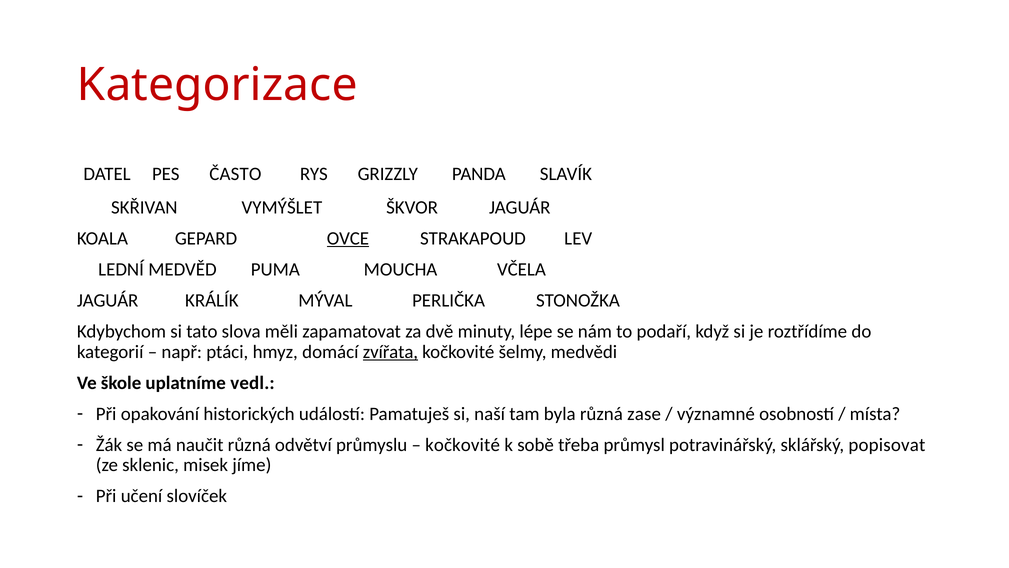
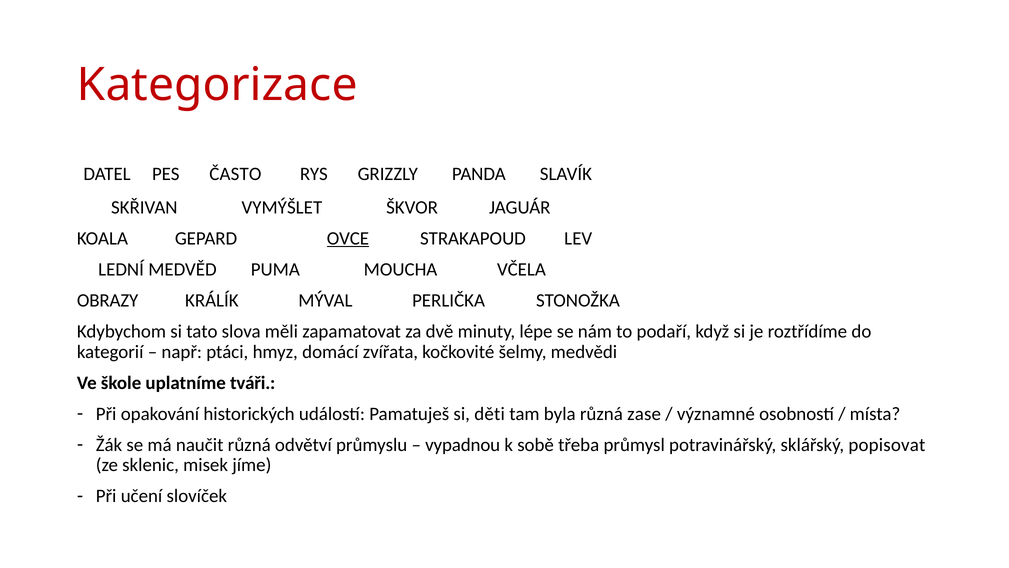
JAGUÁR at (108, 300): JAGUÁR -> OBRAZY
zvířata underline: present -> none
vedl: vedl -> tváři
naší: naší -> děti
kočkovité at (463, 444): kočkovité -> vypadnou
